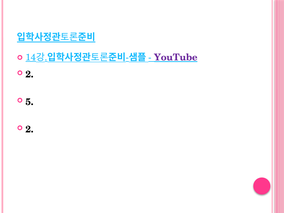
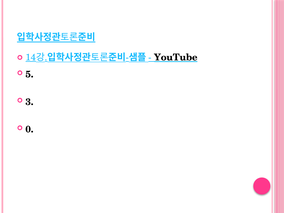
YouTube colour: purple -> black
2 at (29, 74): 2 -> 5
5: 5 -> 3
2 at (30, 129): 2 -> 0
